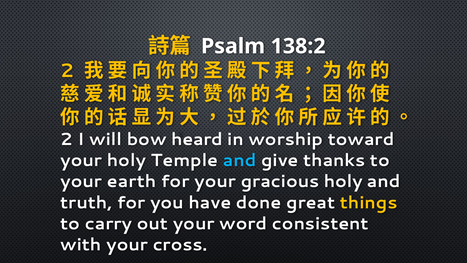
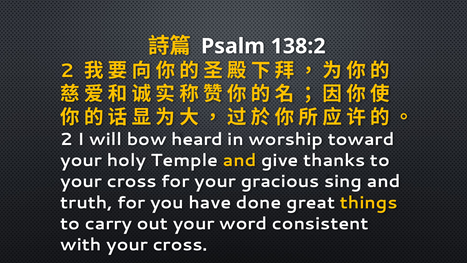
and at (240, 160) colour: light blue -> yellow
earth at (132, 181): earth -> cross
gracious holy: holy -> sing
